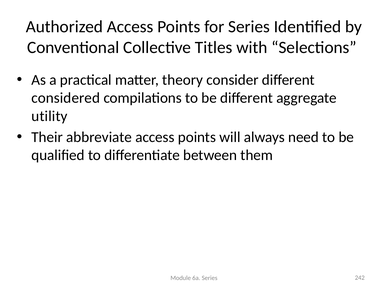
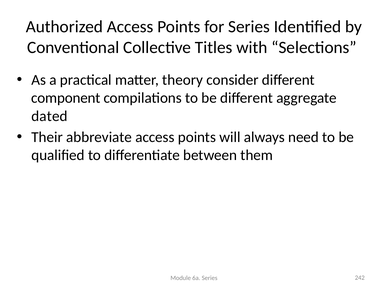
considered: considered -> component
utility: utility -> dated
